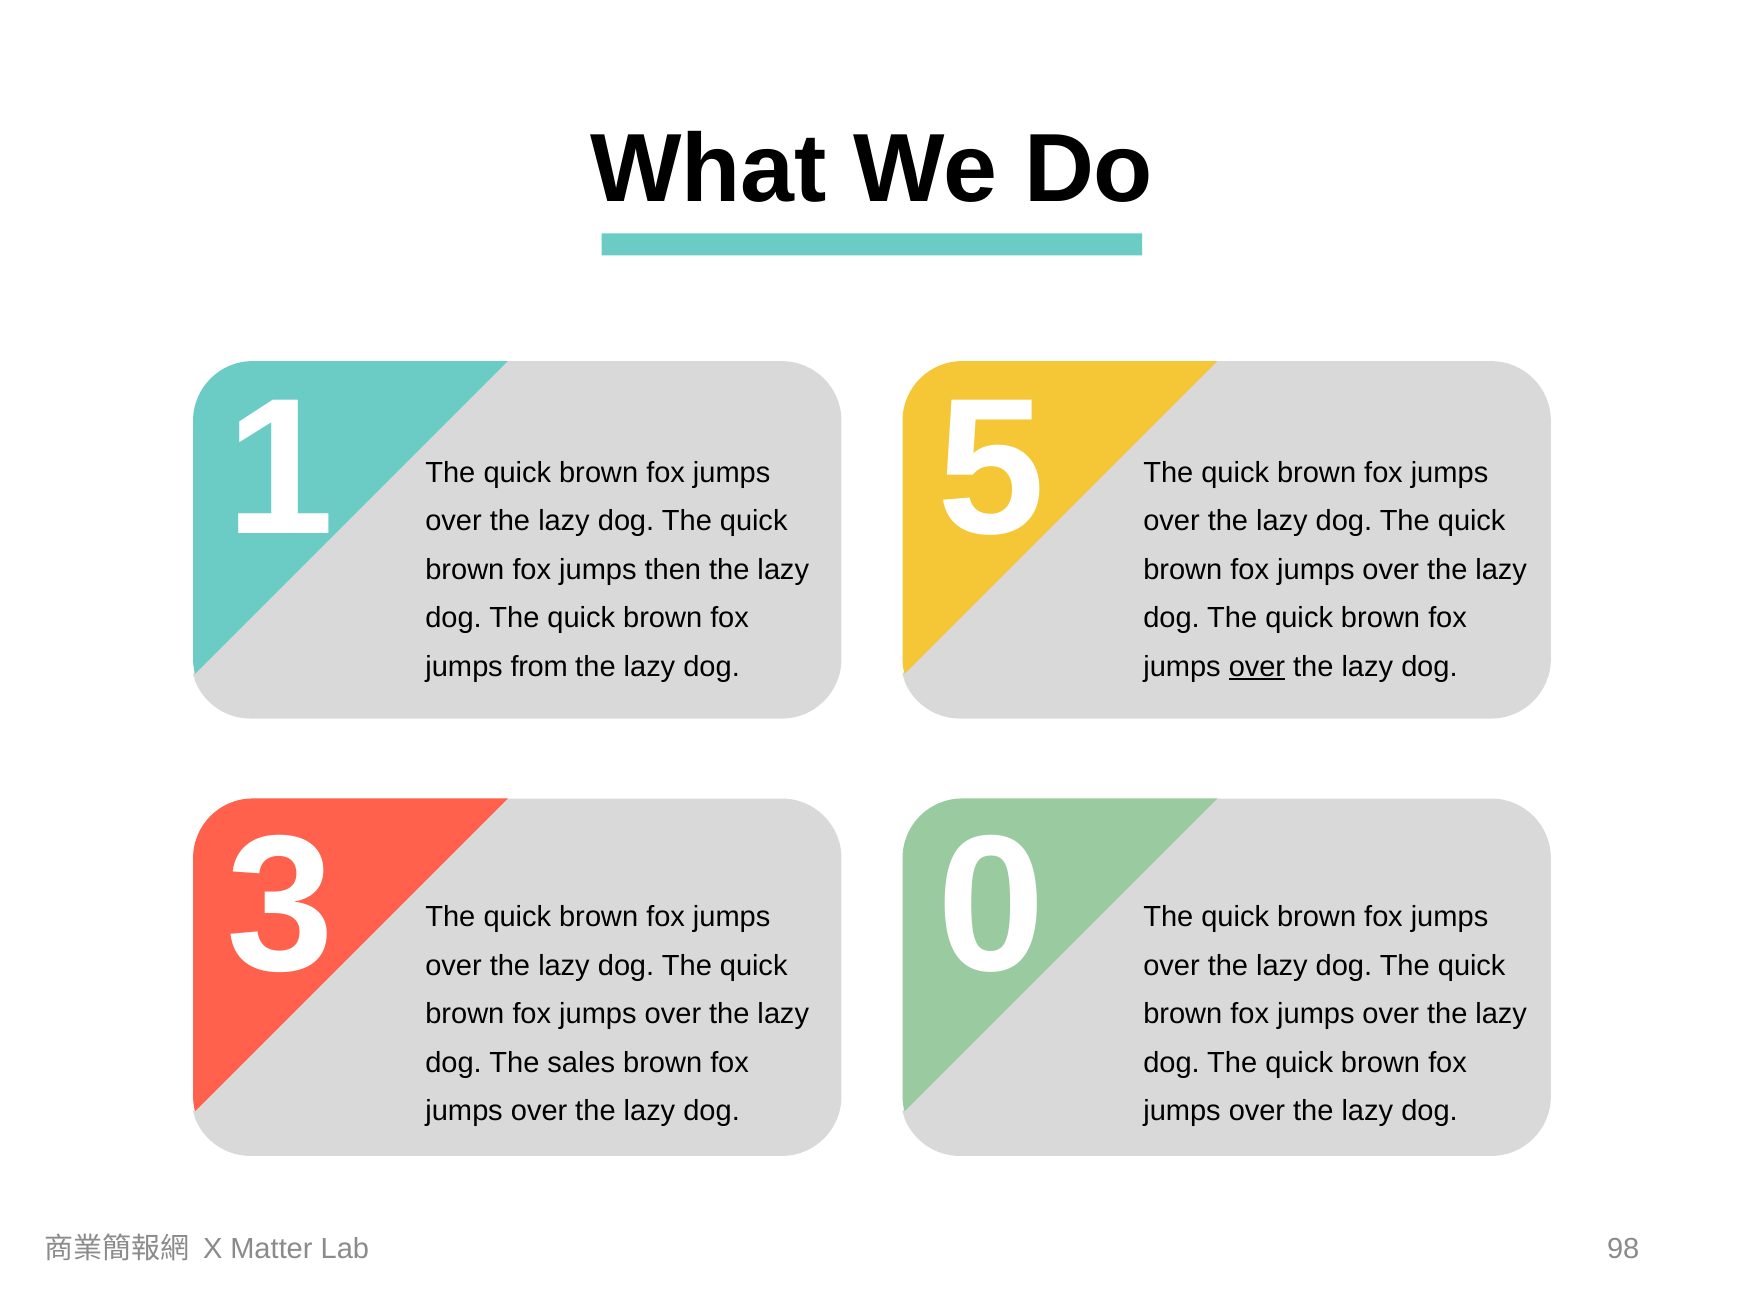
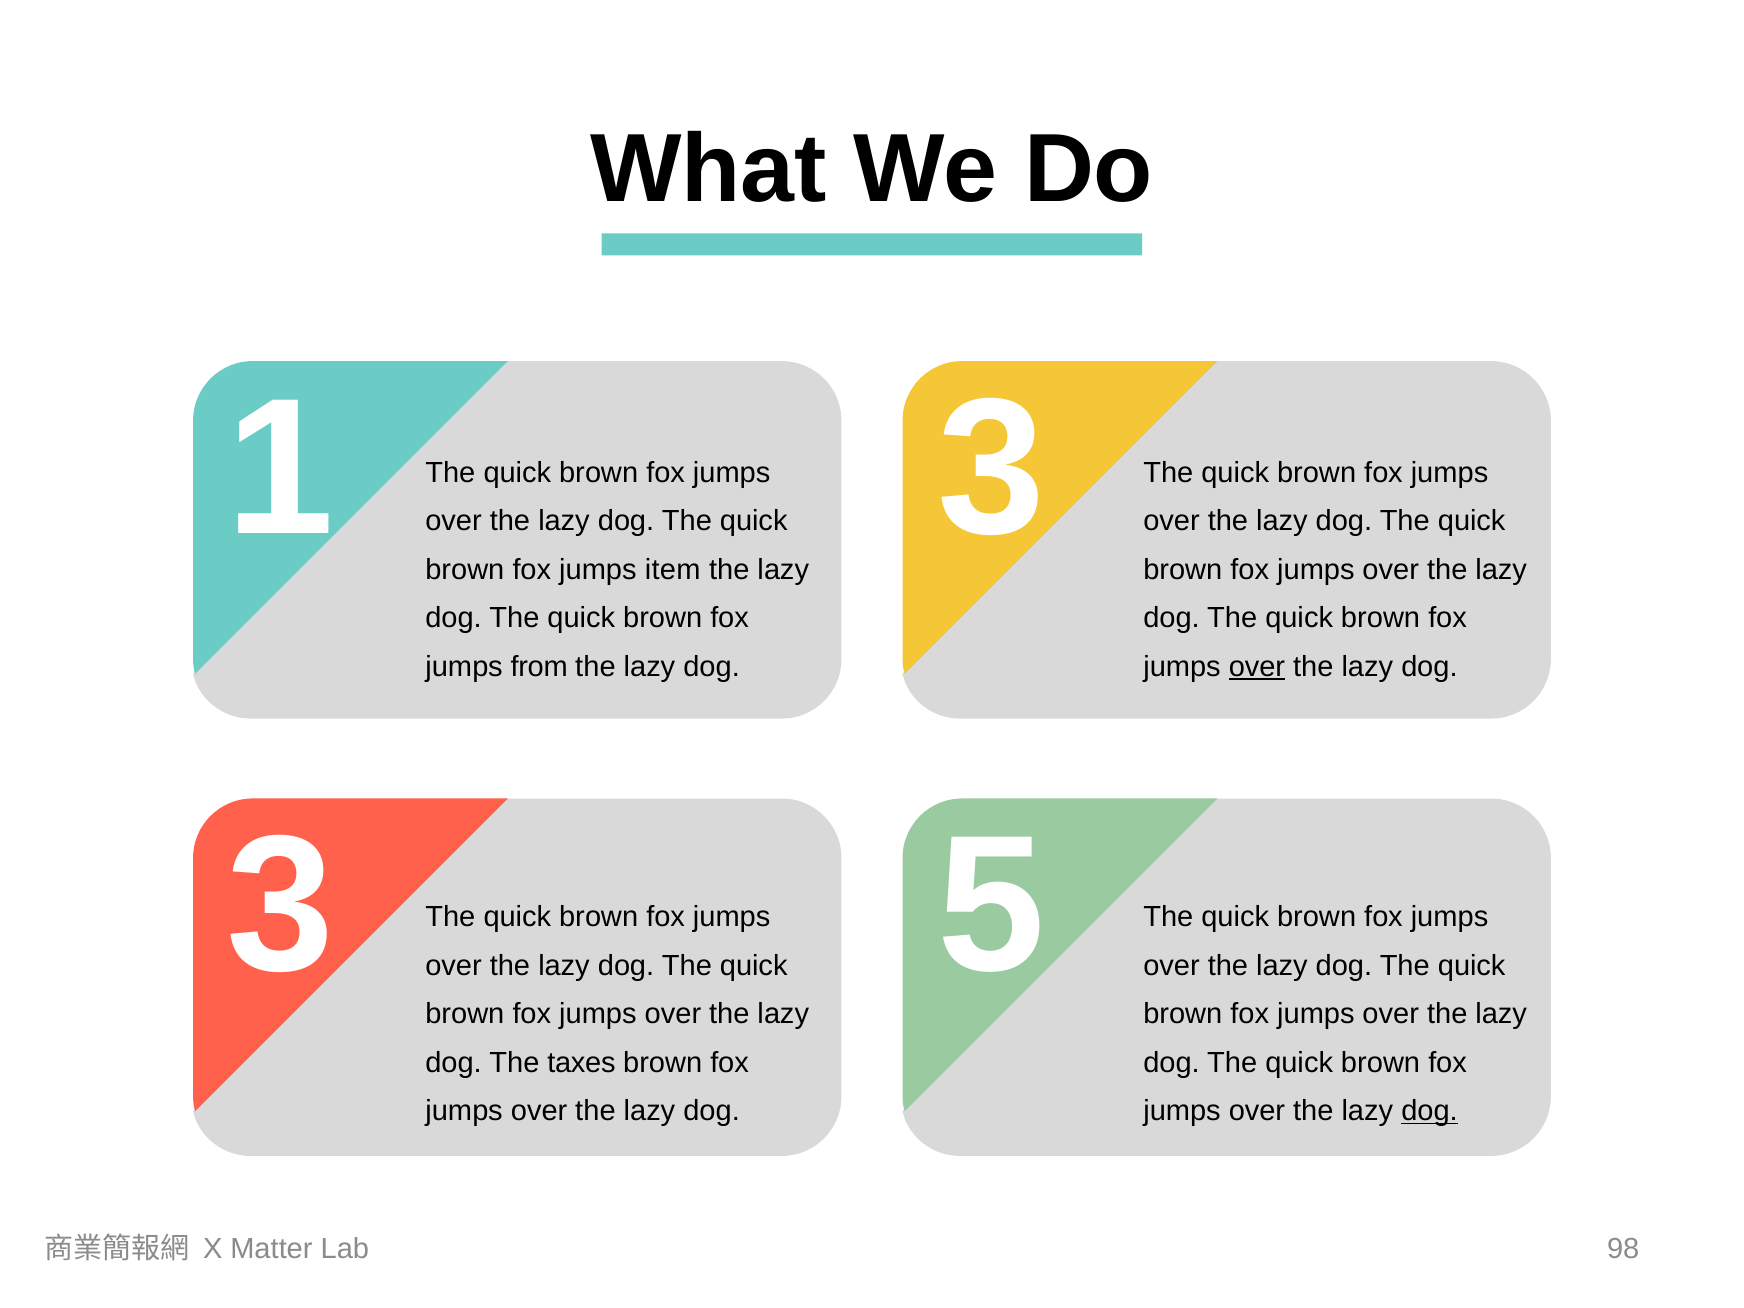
1 5: 5 -> 3
then: then -> item
0: 0 -> 5
sales: sales -> taxes
dog at (1429, 1111) underline: none -> present
